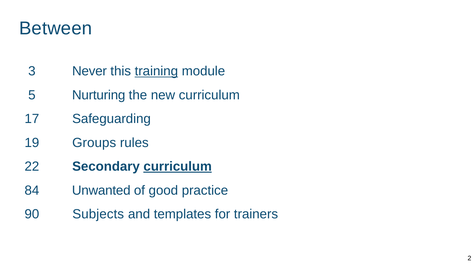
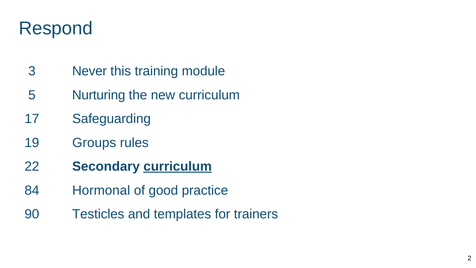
Between: Between -> Respond
training underline: present -> none
Unwanted: Unwanted -> Hormonal
Subjects: Subjects -> Testicles
